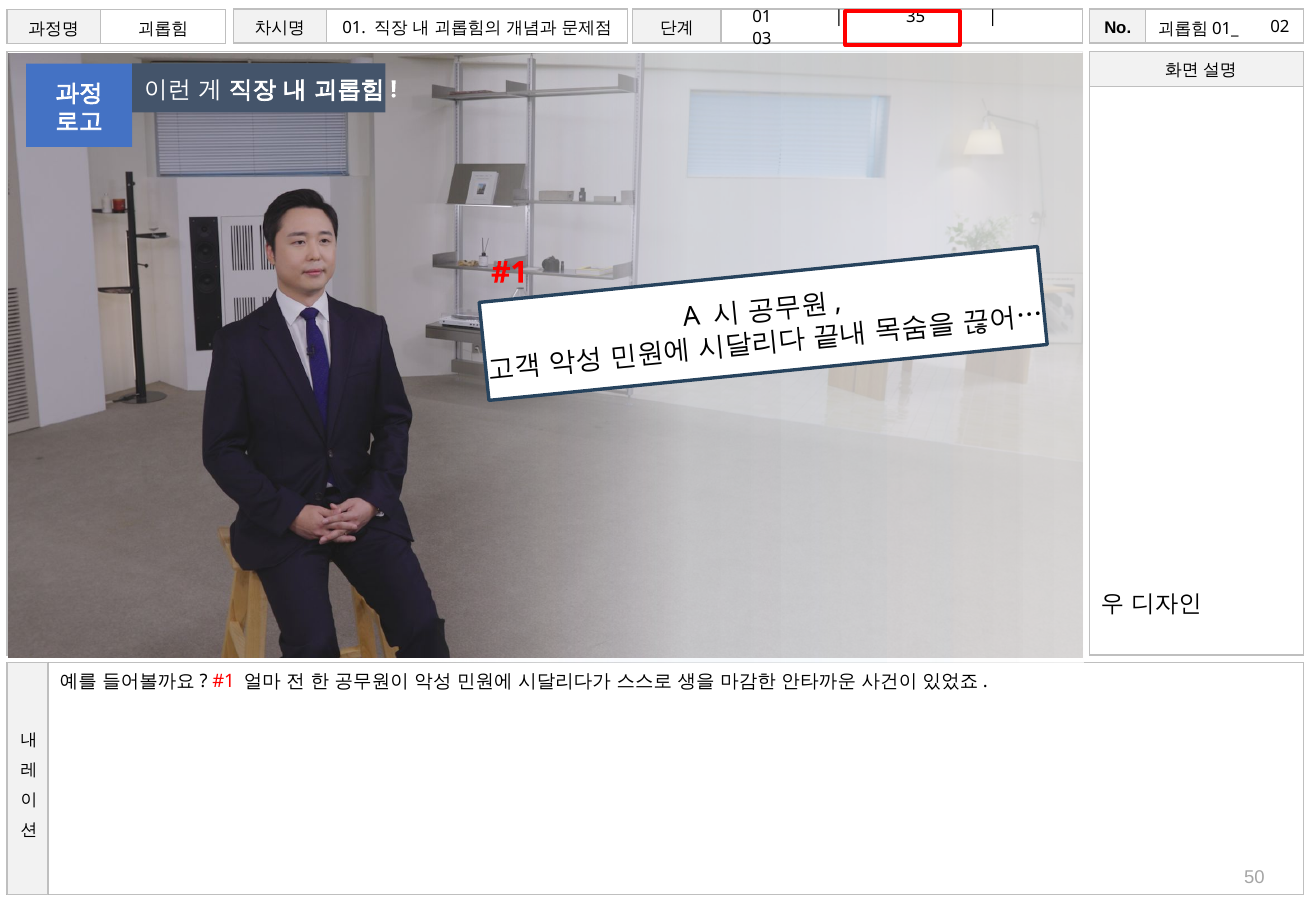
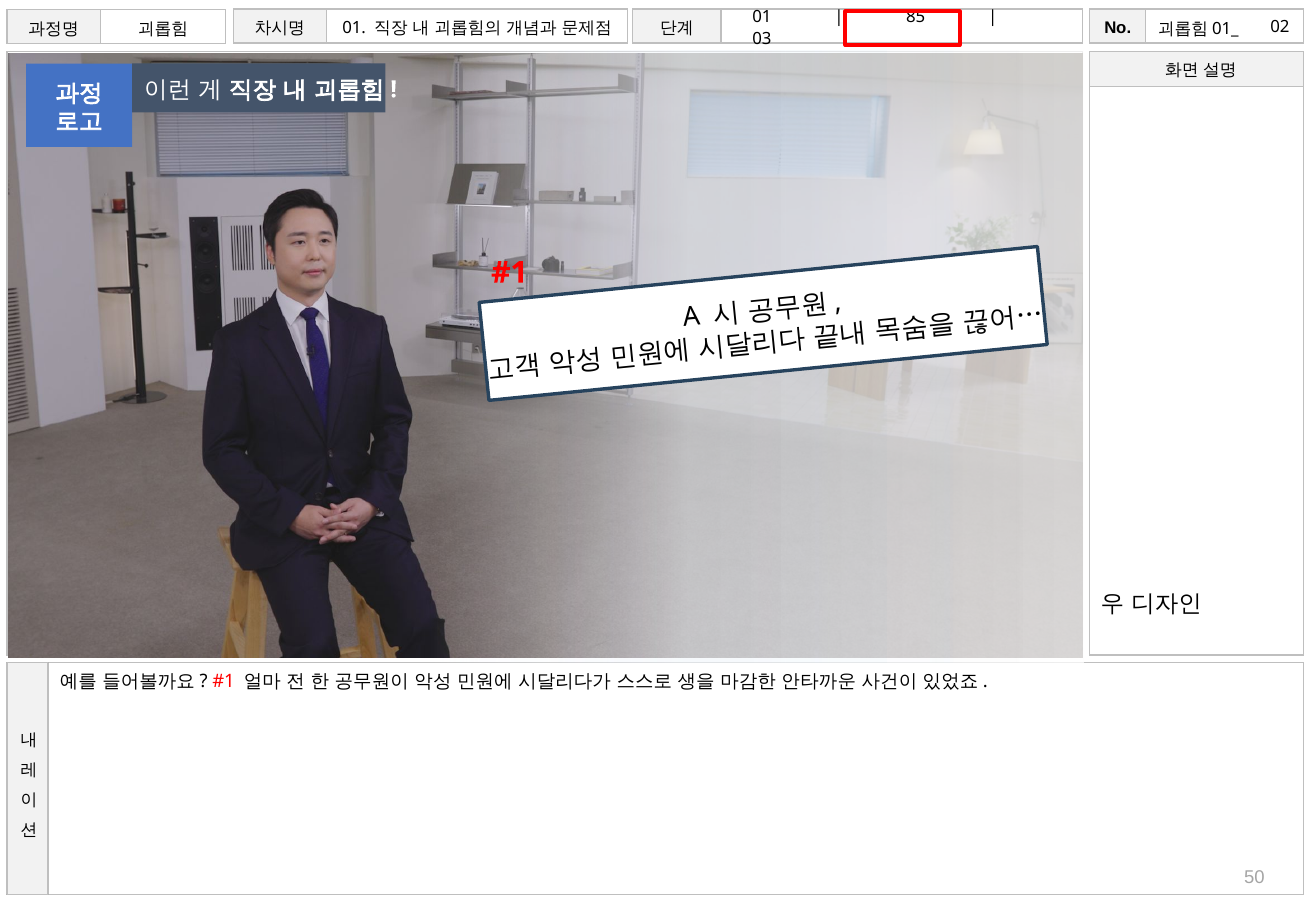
35: 35 -> 85
